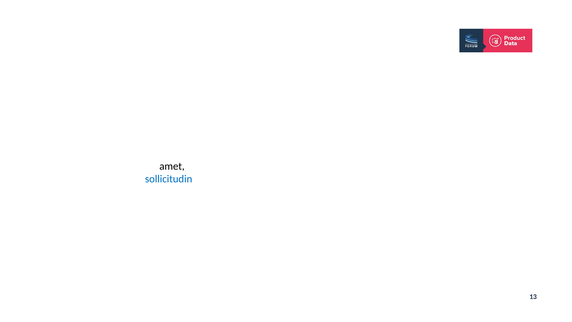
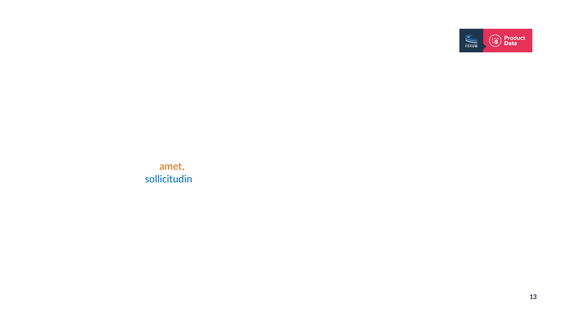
amet colour: black -> orange
